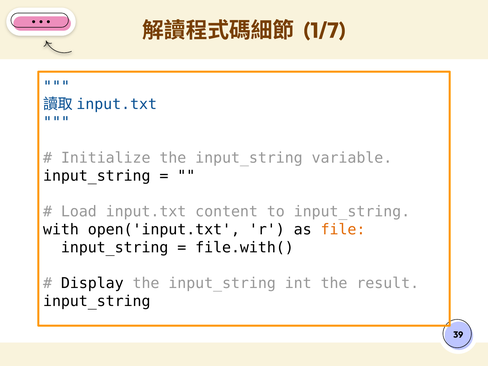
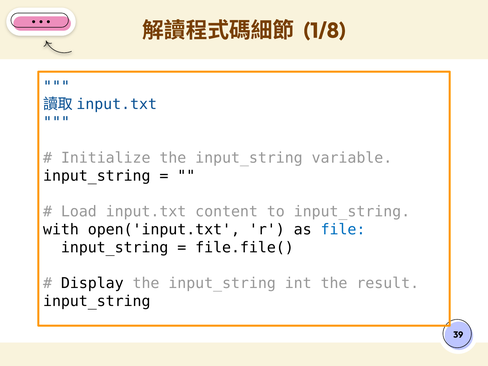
1/7: 1/7 -> 1/8
file colour: orange -> blue
file.with(: file.with( -> file.file(
